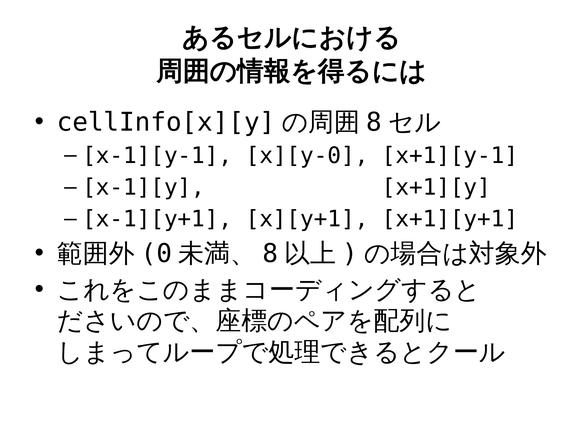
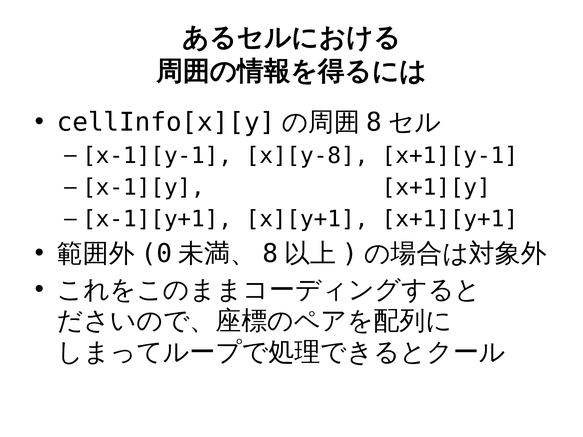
x][y-0: x][y-0 -> x][y-8
